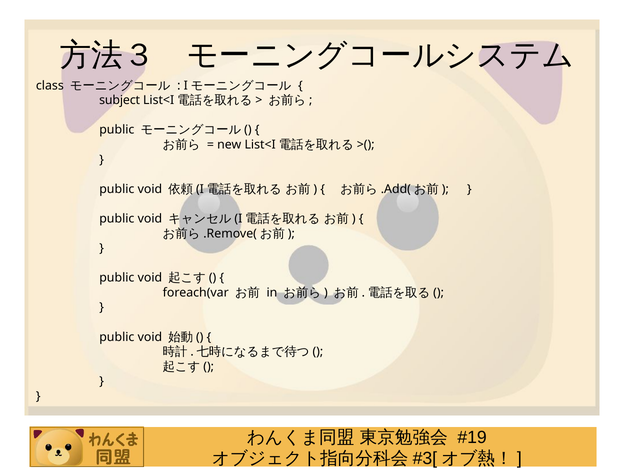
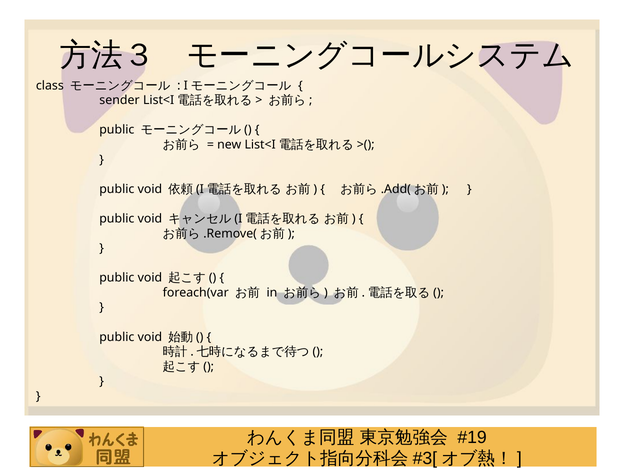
subject: subject -> sender
